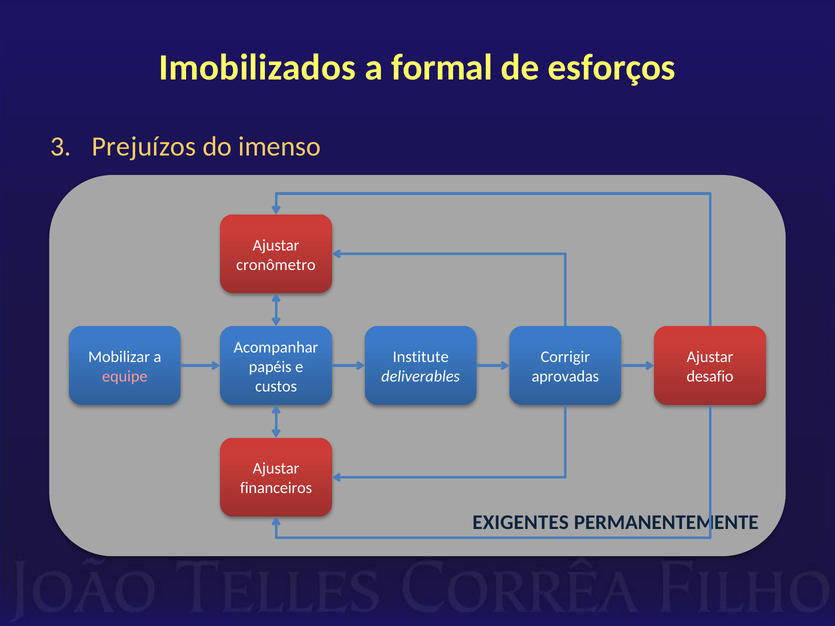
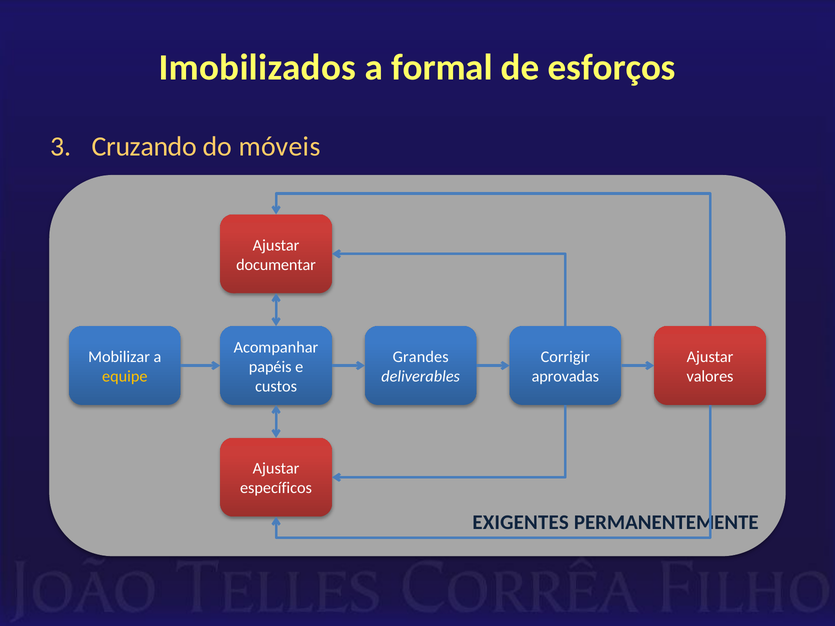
Prejuízos: Prejuízos -> Cruzando
imenso: imenso -> móveis
cronômetro: cronômetro -> documentar
Institute: Institute -> Grandes
equipe colour: pink -> yellow
desafio: desafio -> valores
financeiros: financeiros -> específicos
